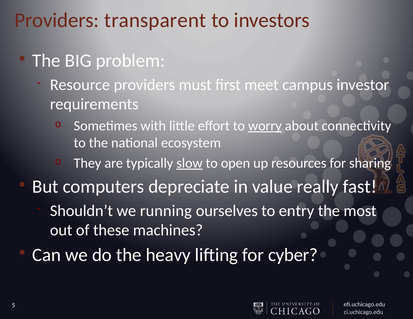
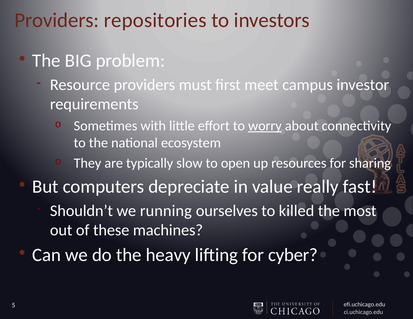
transparent: transparent -> repositories
slow underline: present -> none
entry: entry -> killed
